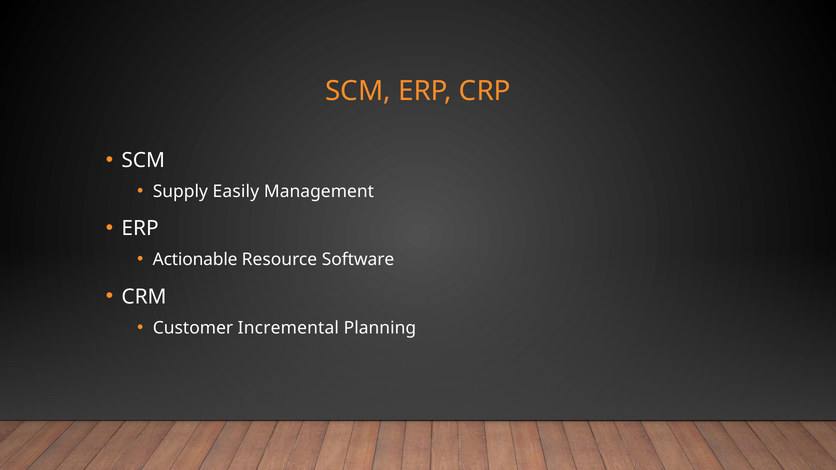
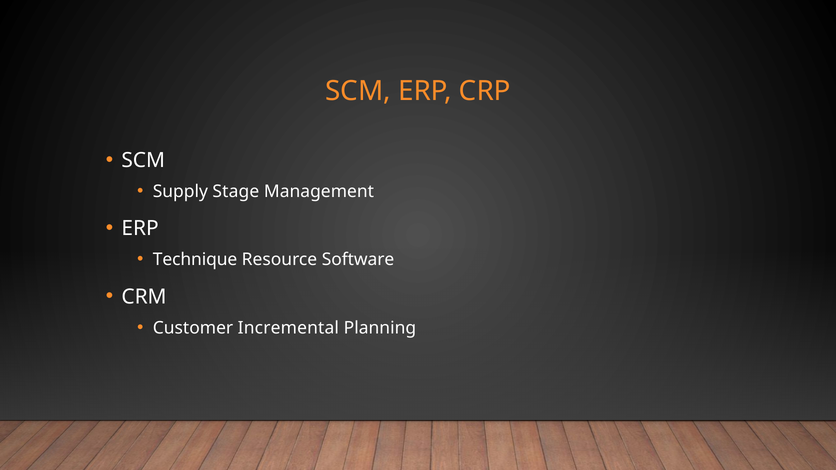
Easily: Easily -> Stage
Actionable: Actionable -> Technique
